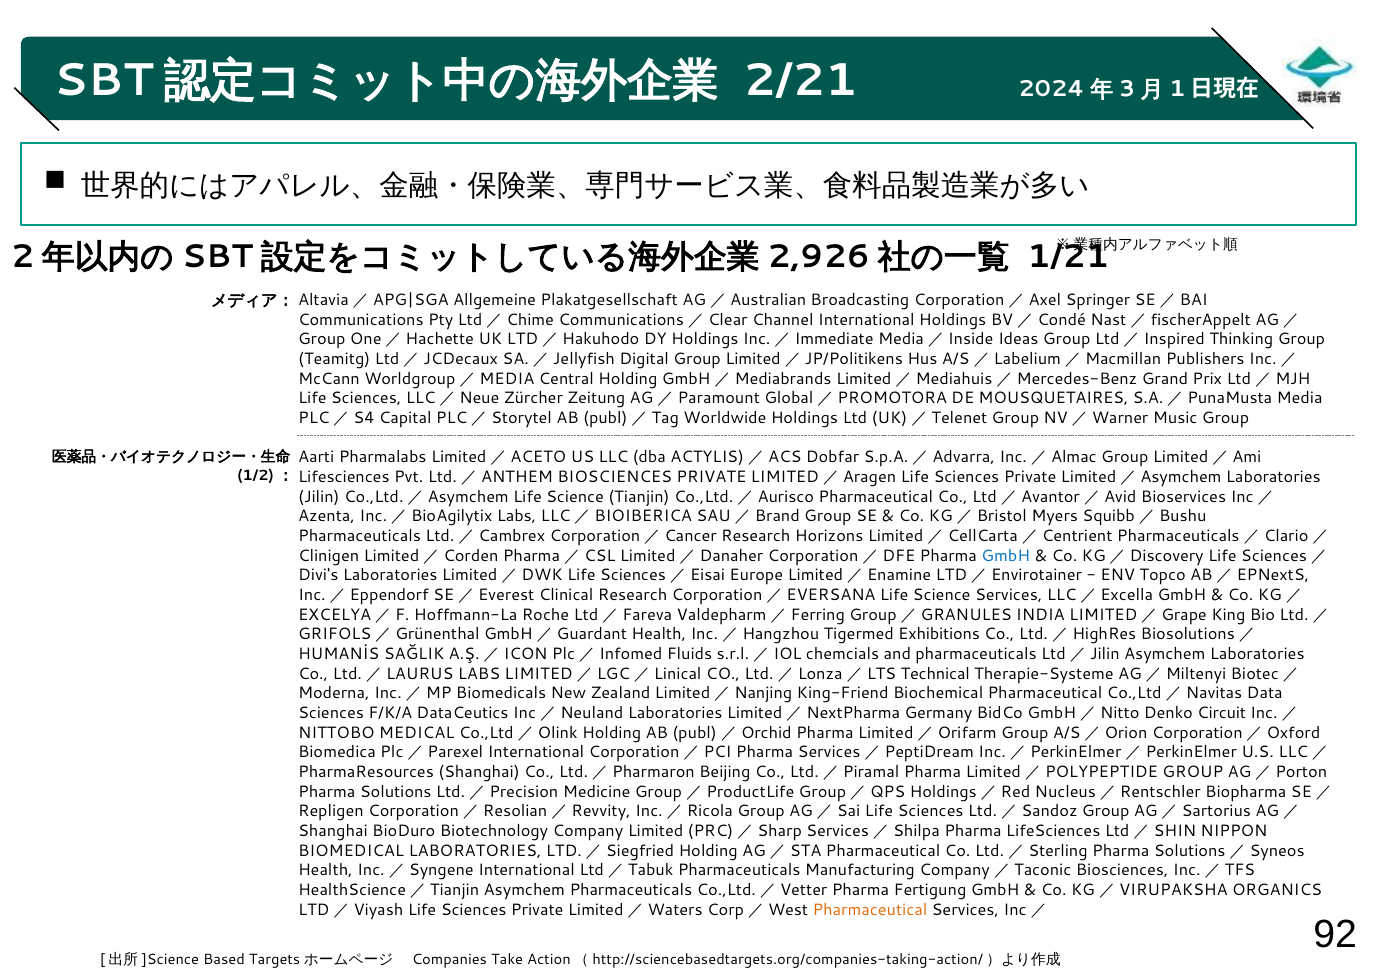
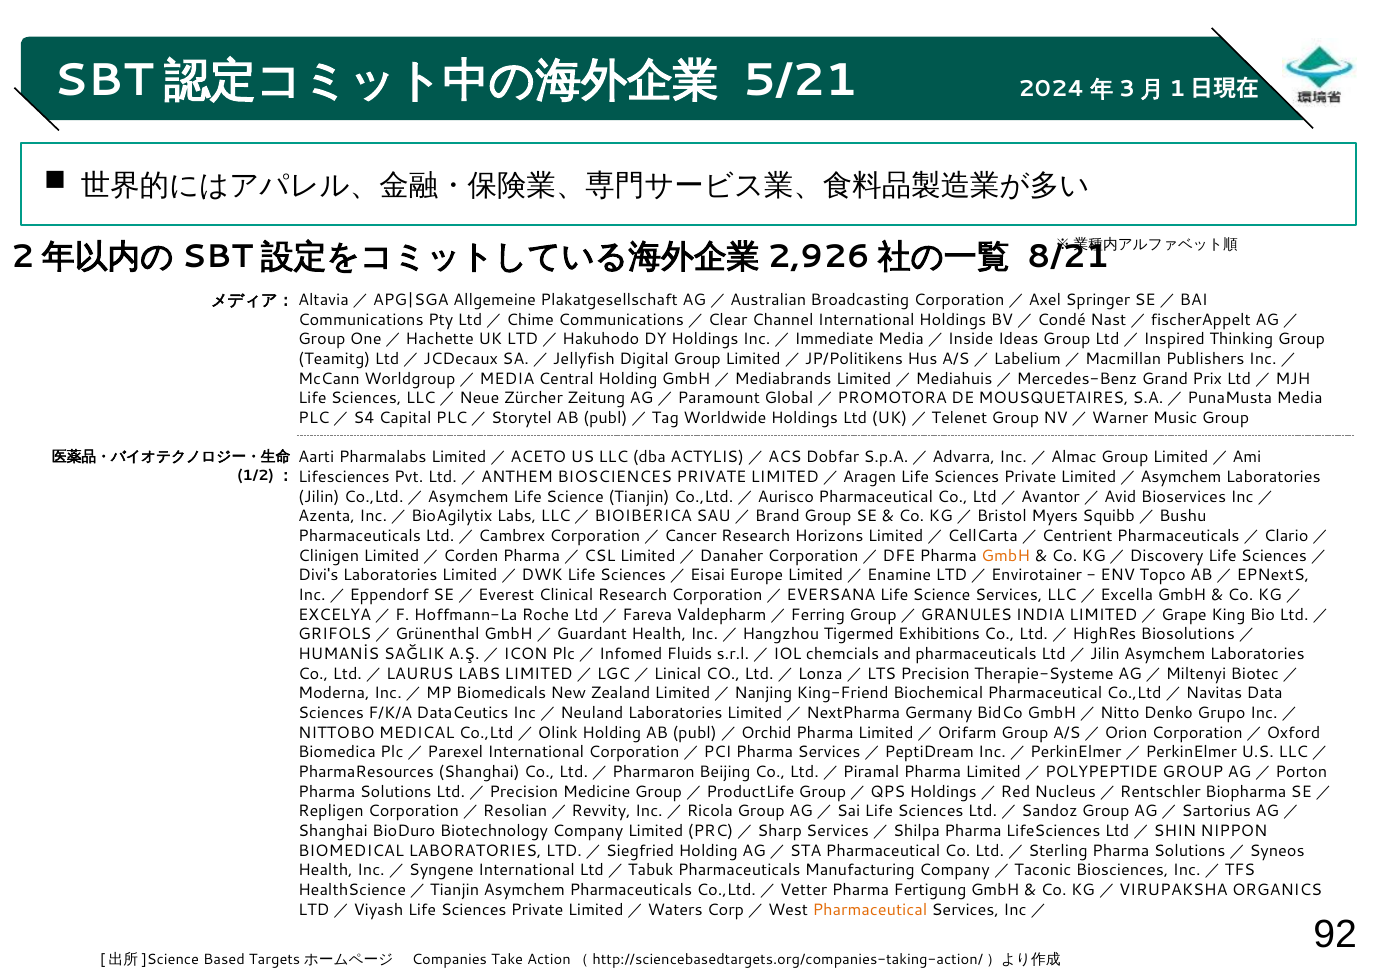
2/21: 2/21 -> 5/21
1/21: 1/21 -> 8/21
GmbH at (1006, 556) colour: blue -> orange
Technical: Technical -> Precision
Circuit: Circuit -> Grupo
